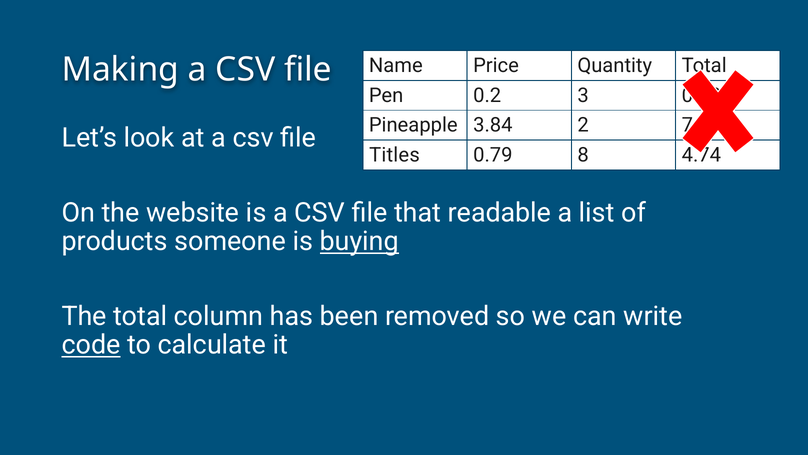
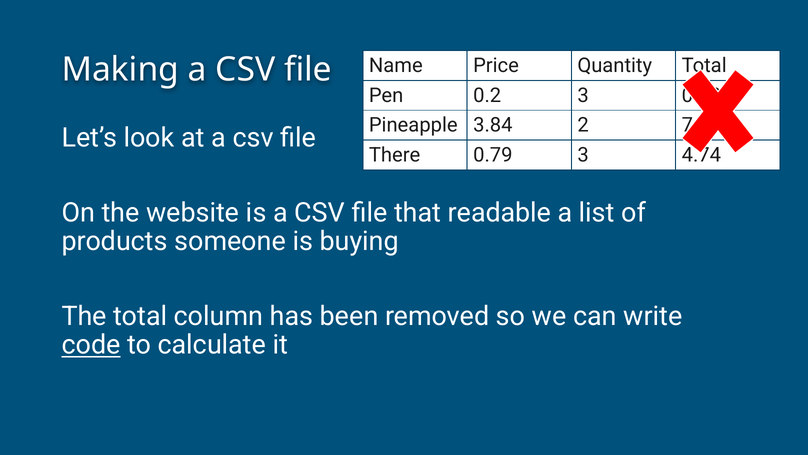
Titles: Titles -> There
0.79 8: 8 -> 3
buying underline: present -> none
